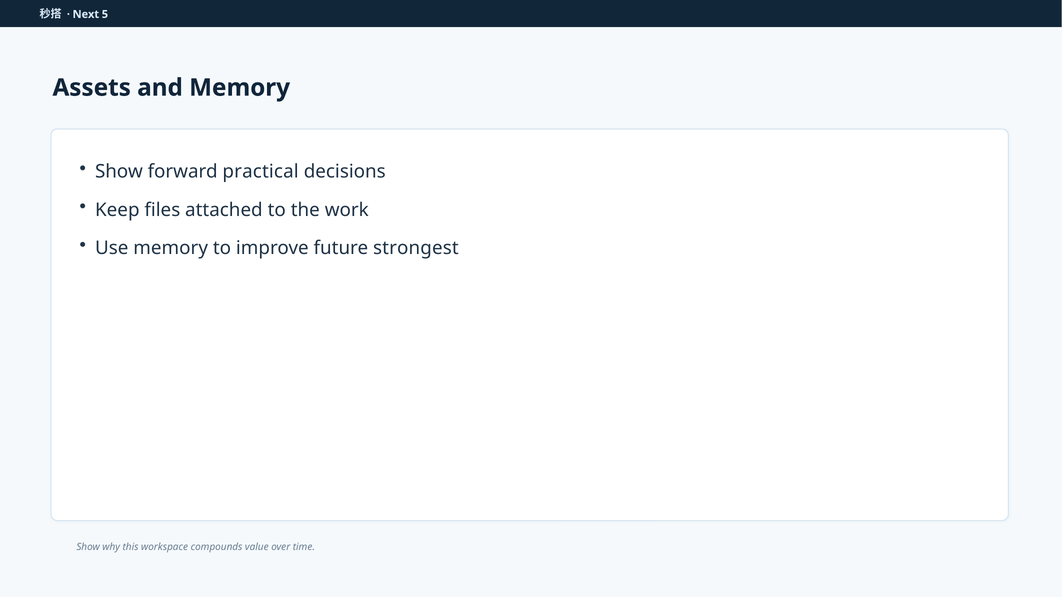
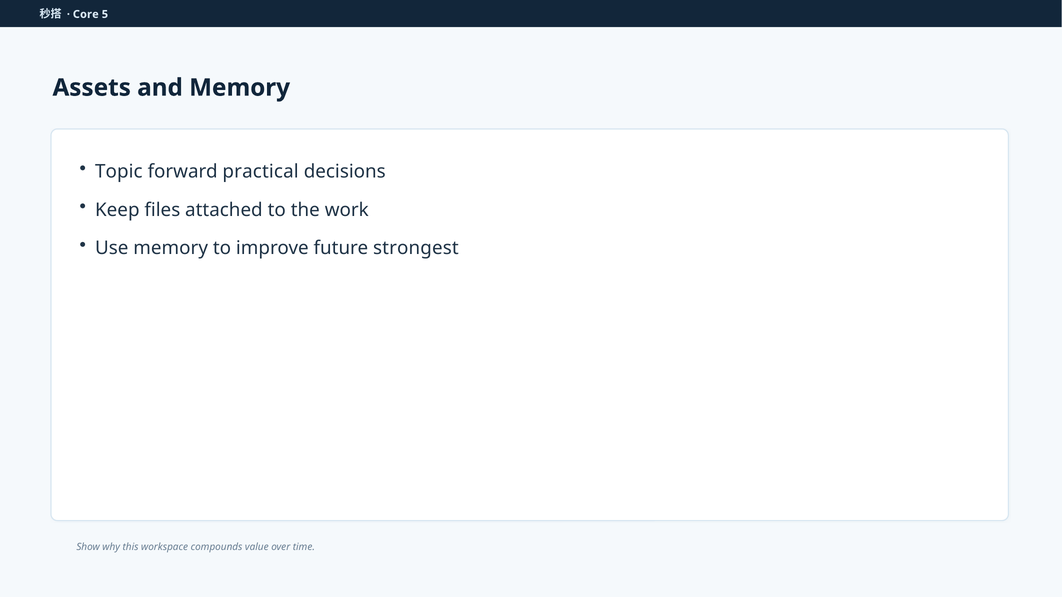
Next: Next -> Core
Show at (119, 172): Show -> Topic
